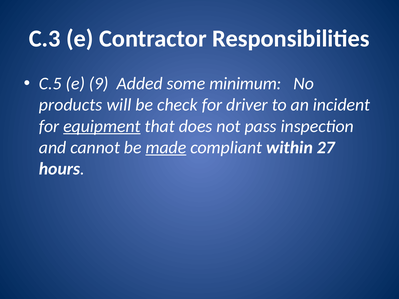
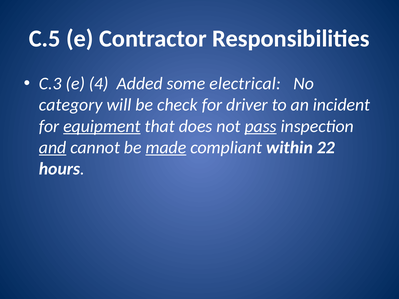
C.3: C.3 -> C.5
C.5: C.5 -> C.3
9: 9 -> 4
minimum: minimum -> electrical
products: products -> category
pass underline: none -> present
and underline: none -> present
27: 27 -> 22
